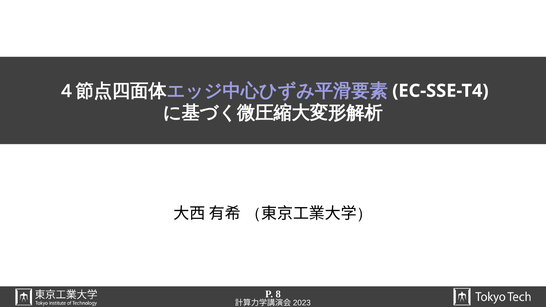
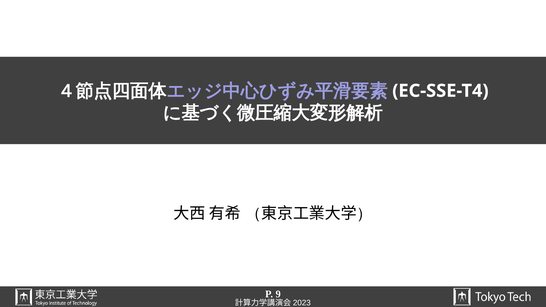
8: 8 -> 9
